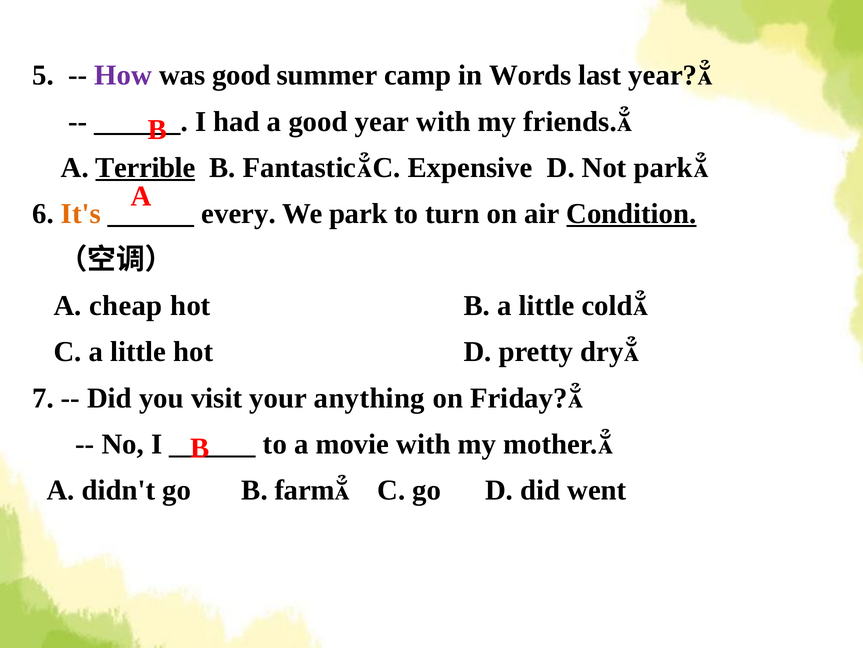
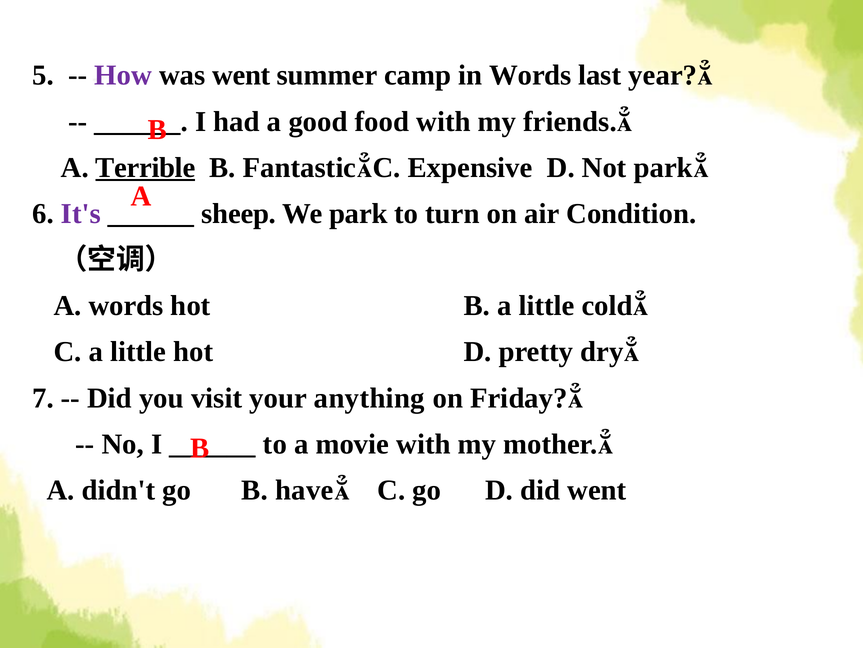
was good: good -> went
good year: year -> food
It's colour: orange -> purple
every: every -> sheep
Condition underline: present -> none
A cheap: cheap -> words
farm: farm -> have
